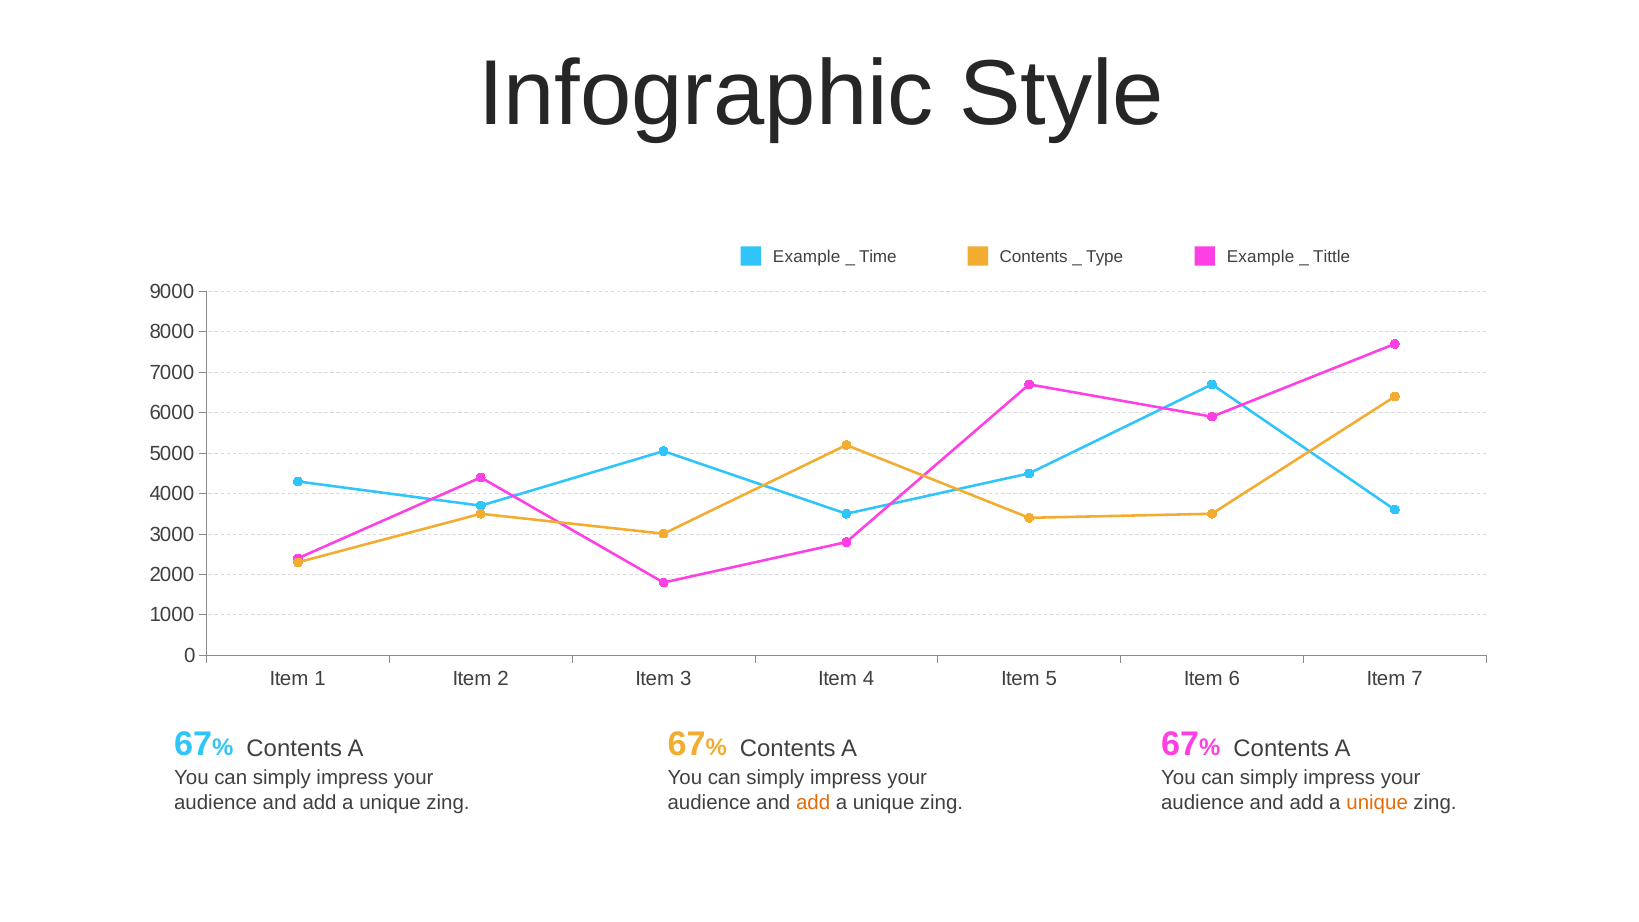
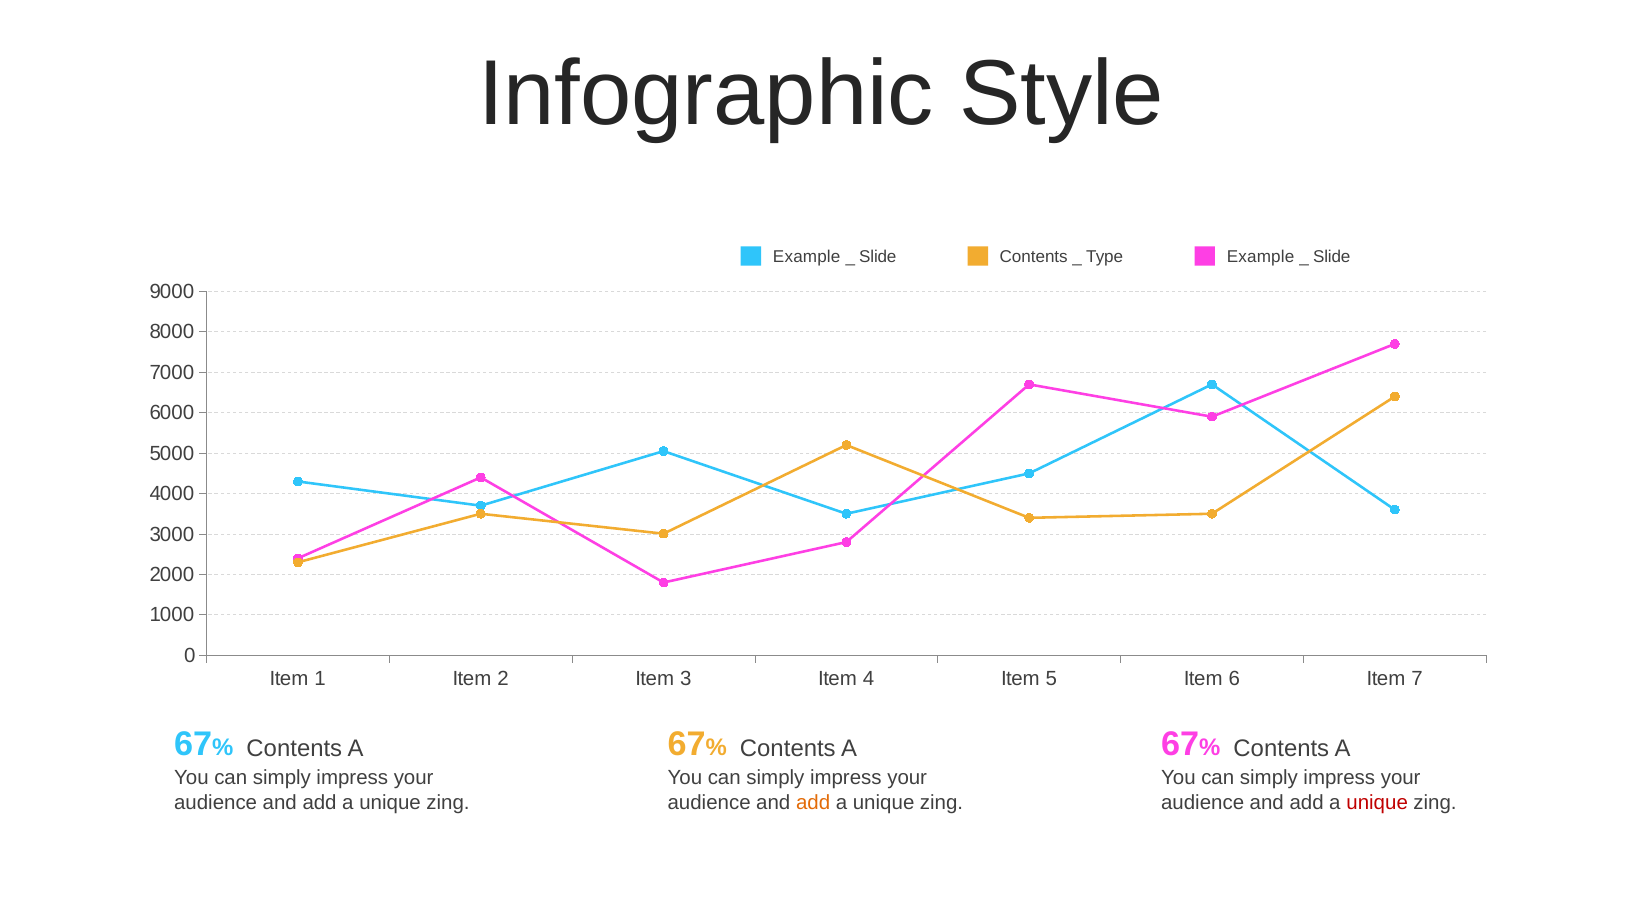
Time at (878, 257): Time -> Slide
Tittle at (1332, 257): Tittle -> Slide
unique at (1377, 802) colour: orange -> red
